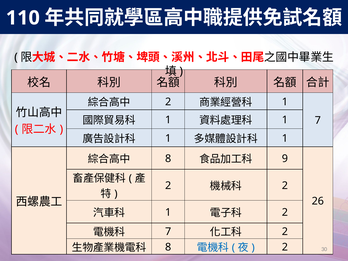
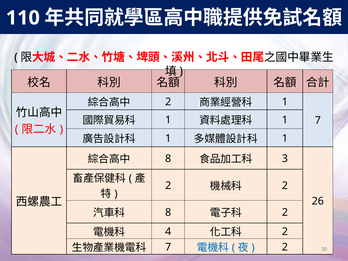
9: 9 -> 3
1 at (168, 212): 1 -> 8
7 at (168, 232): 7 -> 4
8 at (168, 247): 8 -> 7
